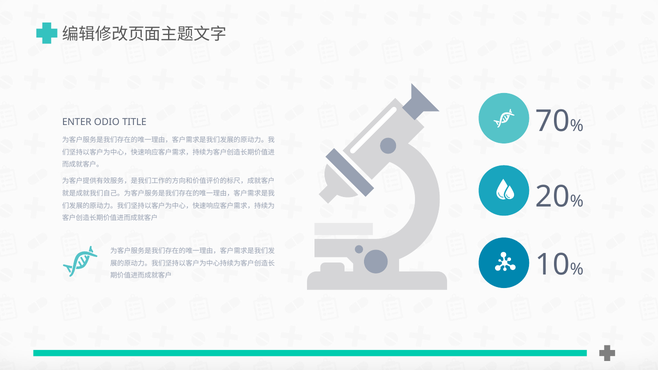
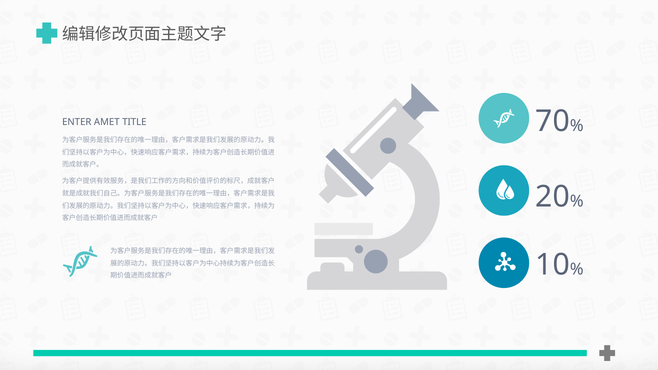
ODIO: ODIO -> AMET
